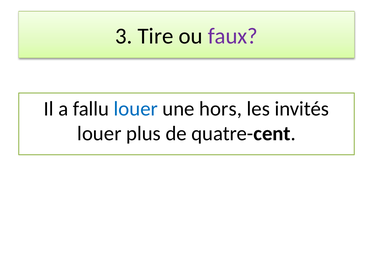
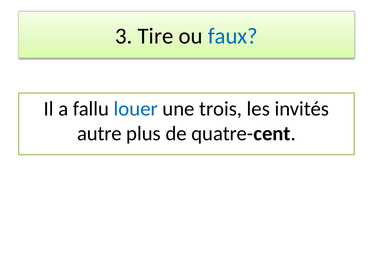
faux colour: purple -> blue
hors: hors -> trois
louer at (99, 133): louer -> autre
